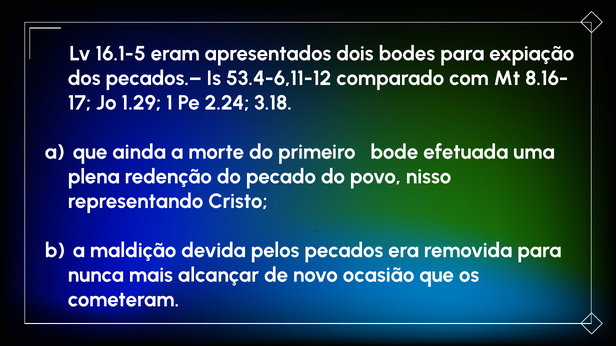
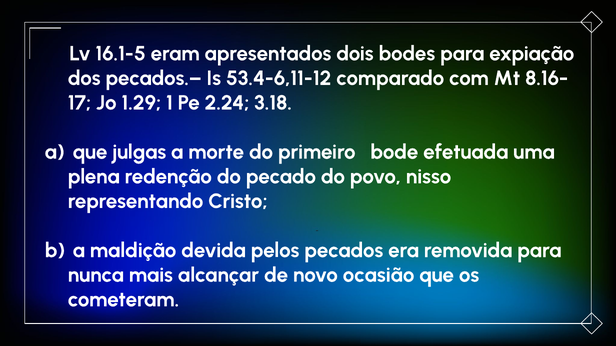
ainda: ainda -> julgas
